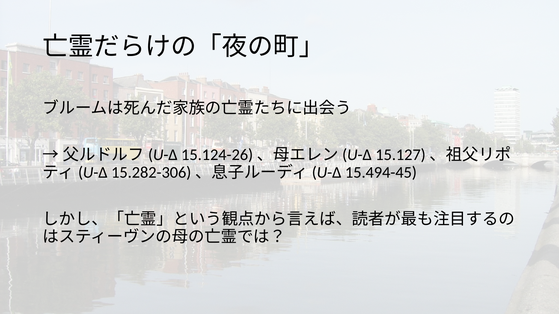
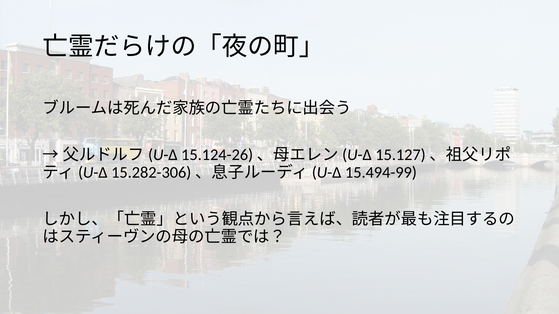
15.494-45: 15.494-45 -> 15.494-99
